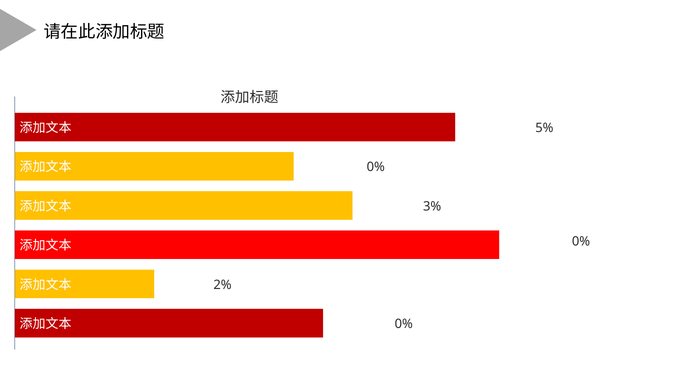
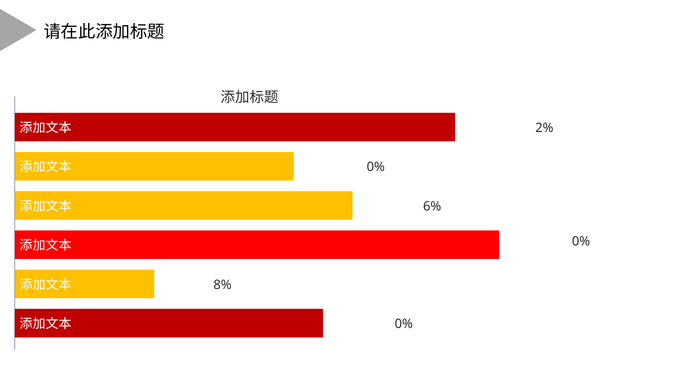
5%: 5% -> 2%
3%: 3% -> 6%
2%: 2% -> 8%
